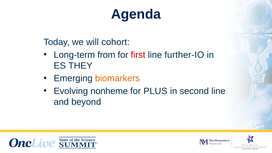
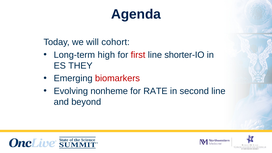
from: from -> high
further-IO: further-IO -> shorter-IO
biomarkers colour: orange -> red
PLUS: PLUS -> RATE
